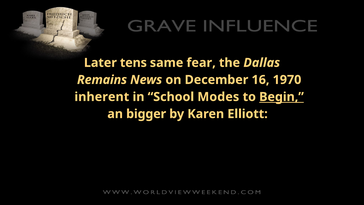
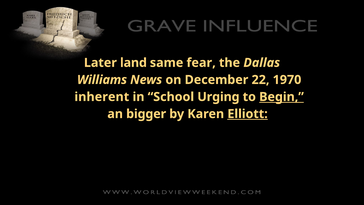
tens: tens -> land
Remains: Remains -> Williams
16: 16 -> 22
Modes: Modes -> Urging
Elliott underline: none -> present
